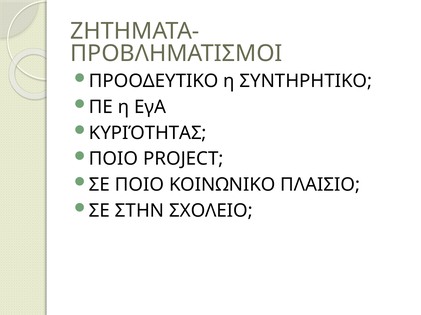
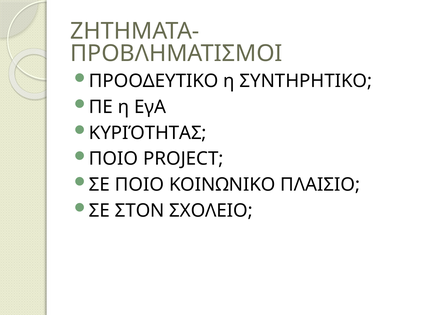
ΣΤΗΝ: ΣΤΗΝ -> ΣΤΟΝ
